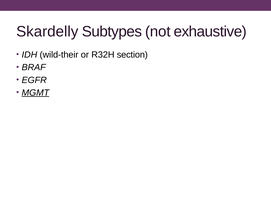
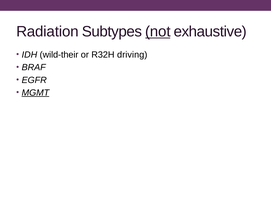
Skardelly: Skardelly -> Radiation
not underline: none -> present
section: section -> driving
